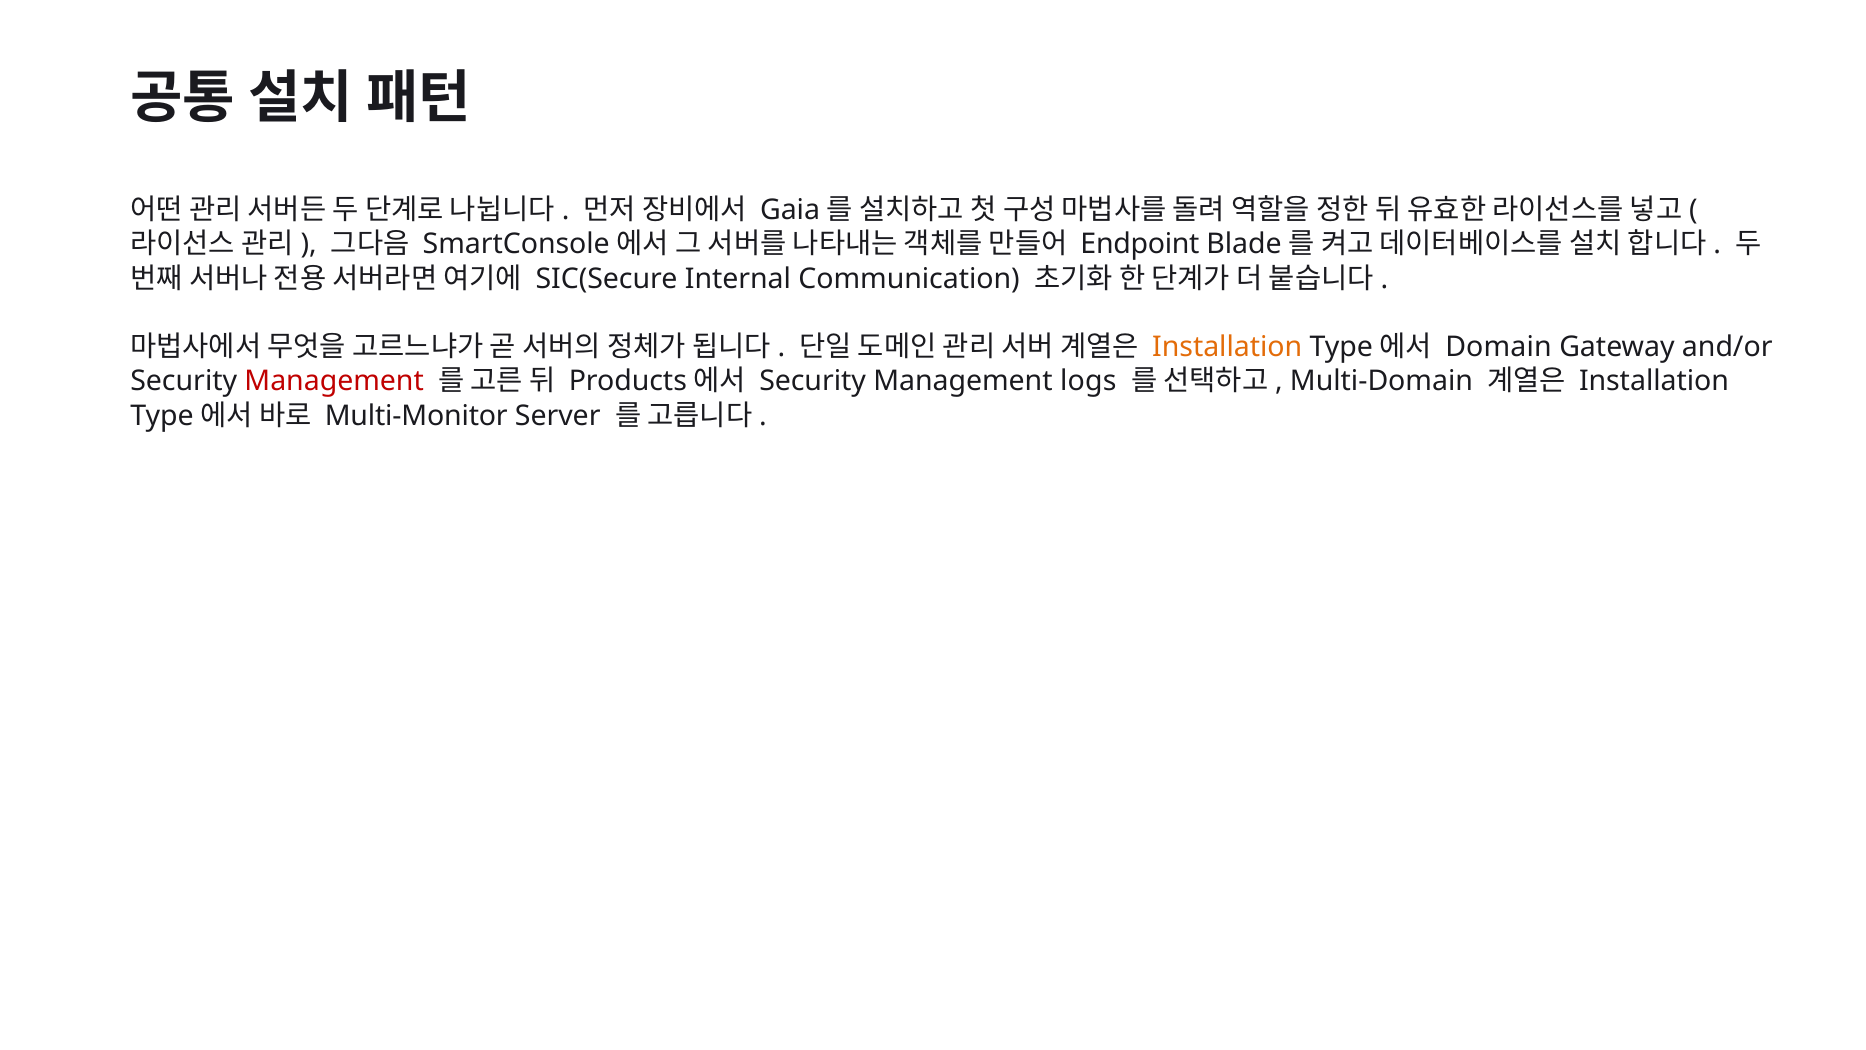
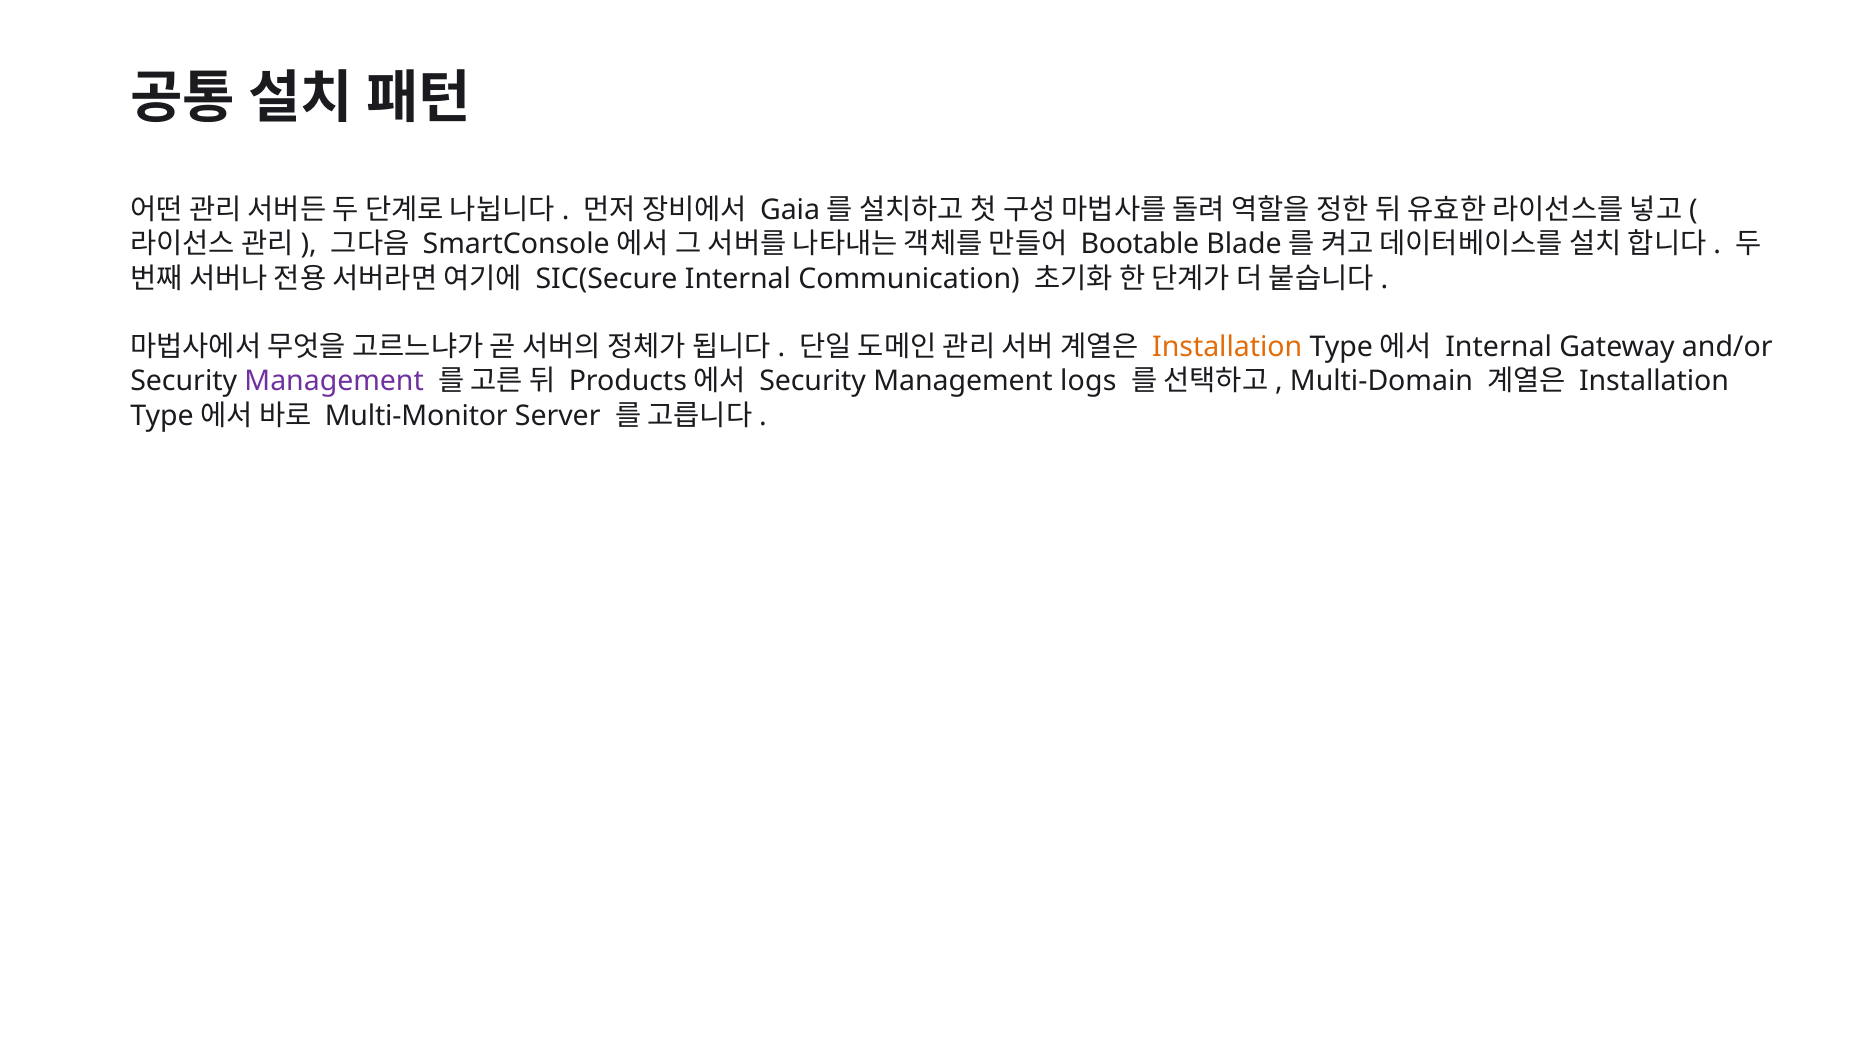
Endpoint: Endpoint -> Bootable
Domain at (1499, 347): Domain -> Internal
Management at (334, 381) colour: red -> purple
